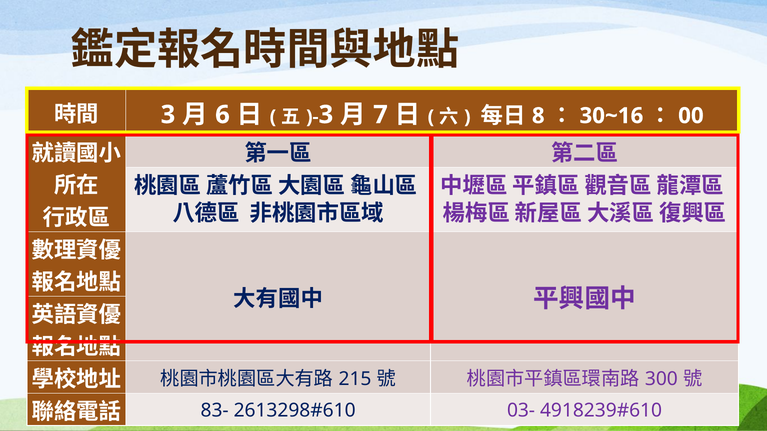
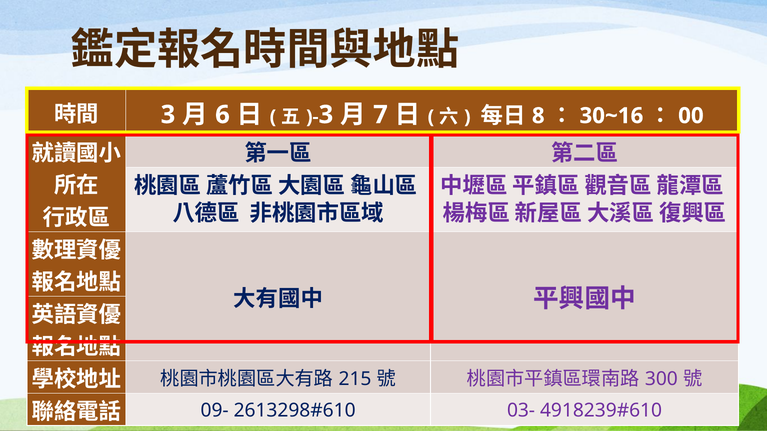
83-: 83- -> 09-
